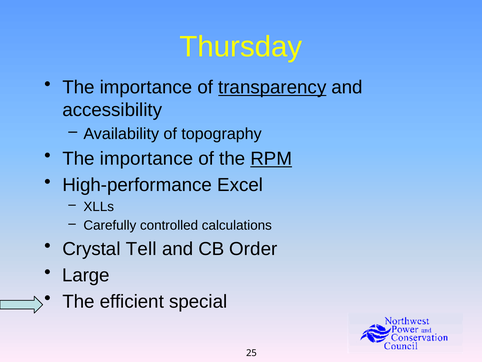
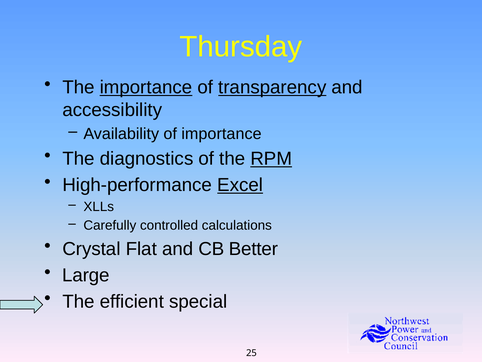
importance at (146, 87) underline: none -> present
of topography: topography -> importance
importance at (147, 159): importance -> diagnostics
Excel underline: none -> present
Tell: Tell -> Flat
Order: Order -> Better
